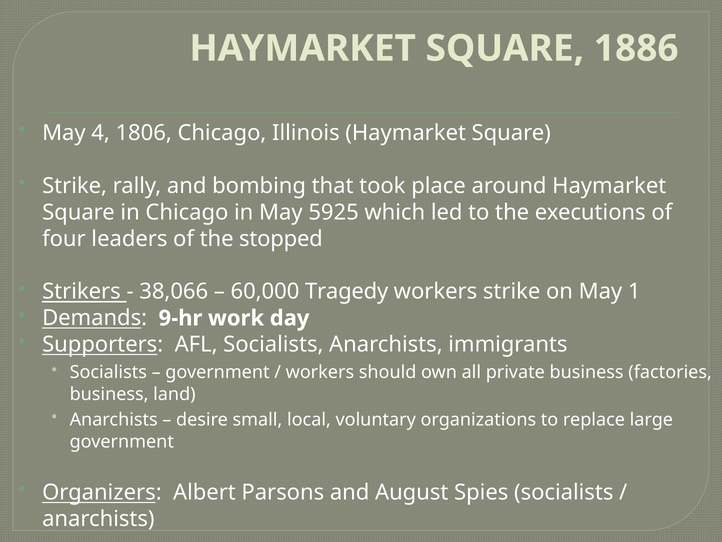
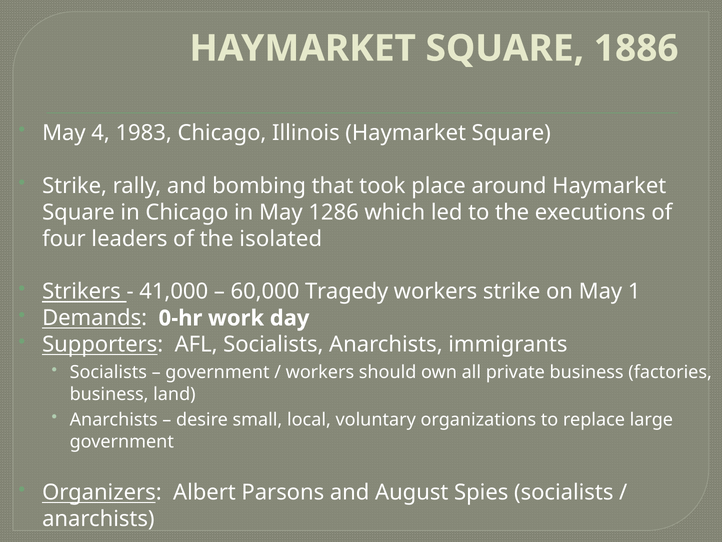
1806: 1806 -> 1983
5925: 5925 -> 1286
stopped: stopped -> isolated
38,066: 38,066 -> 41,000
9-hr: 9-hr -> 0-hr
